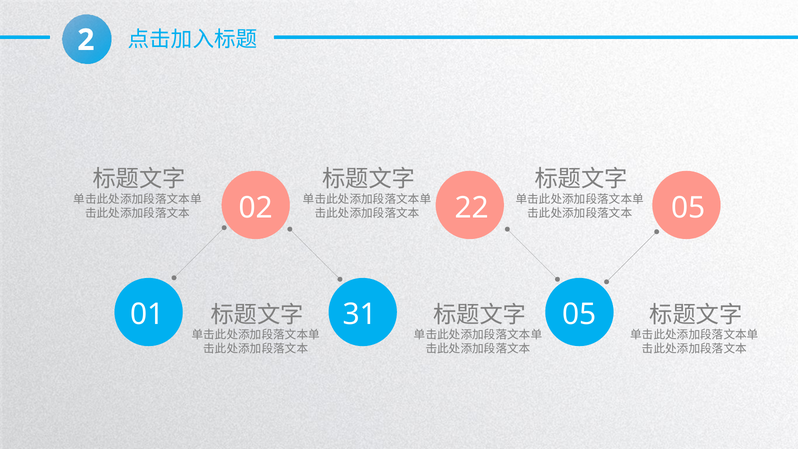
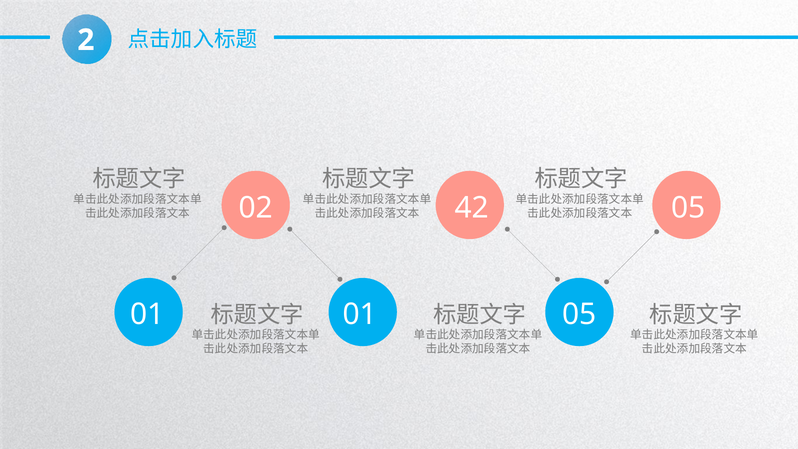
22: 22 -> 42
01 31: 31 -> 01
